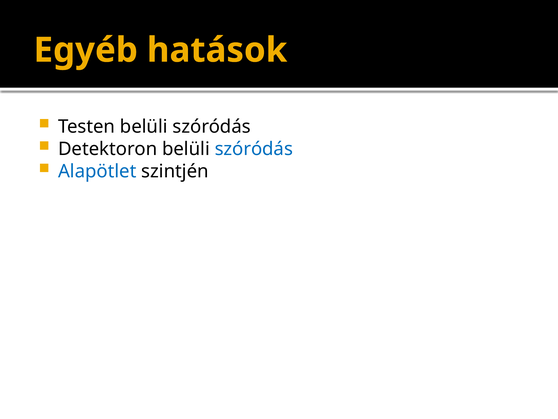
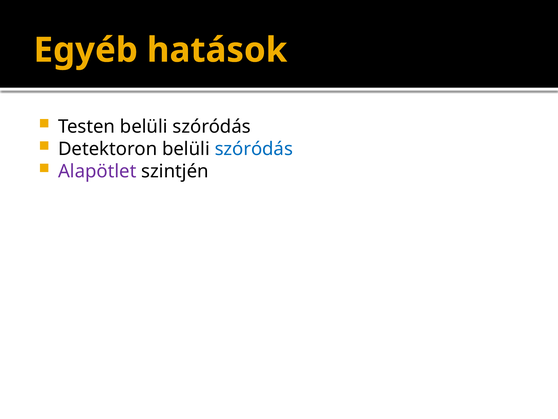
Alapötlet colour: blue -> purple
